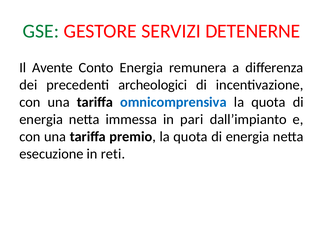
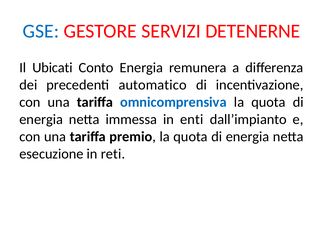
GSE colour: green -> blue
Avente: Avente -> Ubicati
archeologici: archeologici -> automatico
pari: pari -> enti
